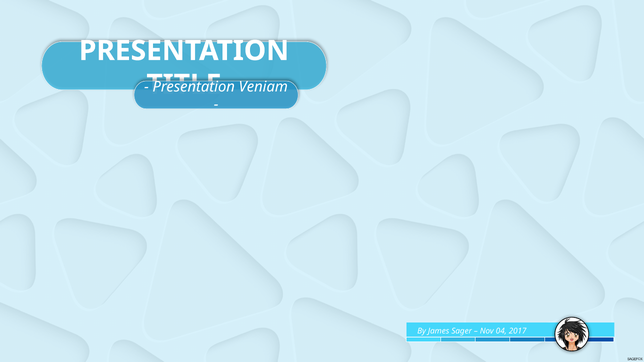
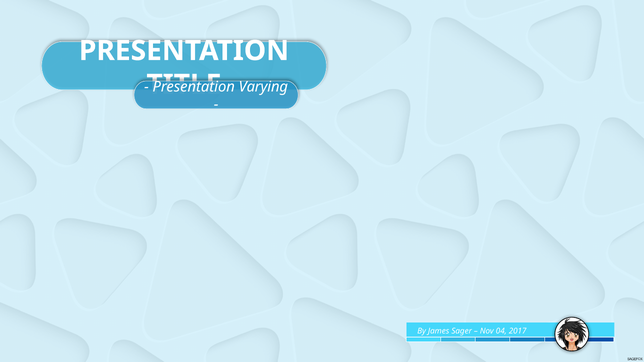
Veniam: Veniam -> Varying
